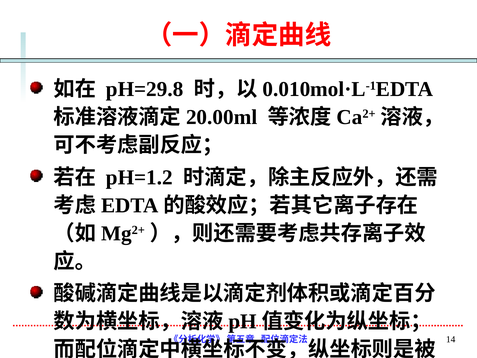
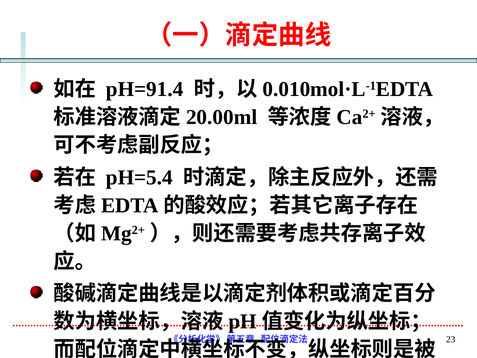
pH=29.8: pH=29.8 -> pH=91.4
pH=1.2: pH=1.2 -> pH=5.4
14: 14 -> 23
